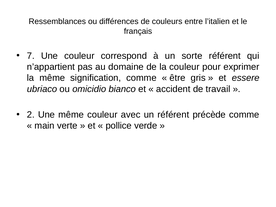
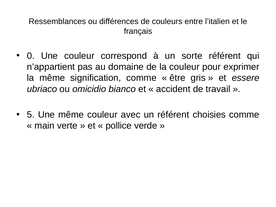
7: 7 -> 0
2: 2 -> 5
précède: précède -> choisies
